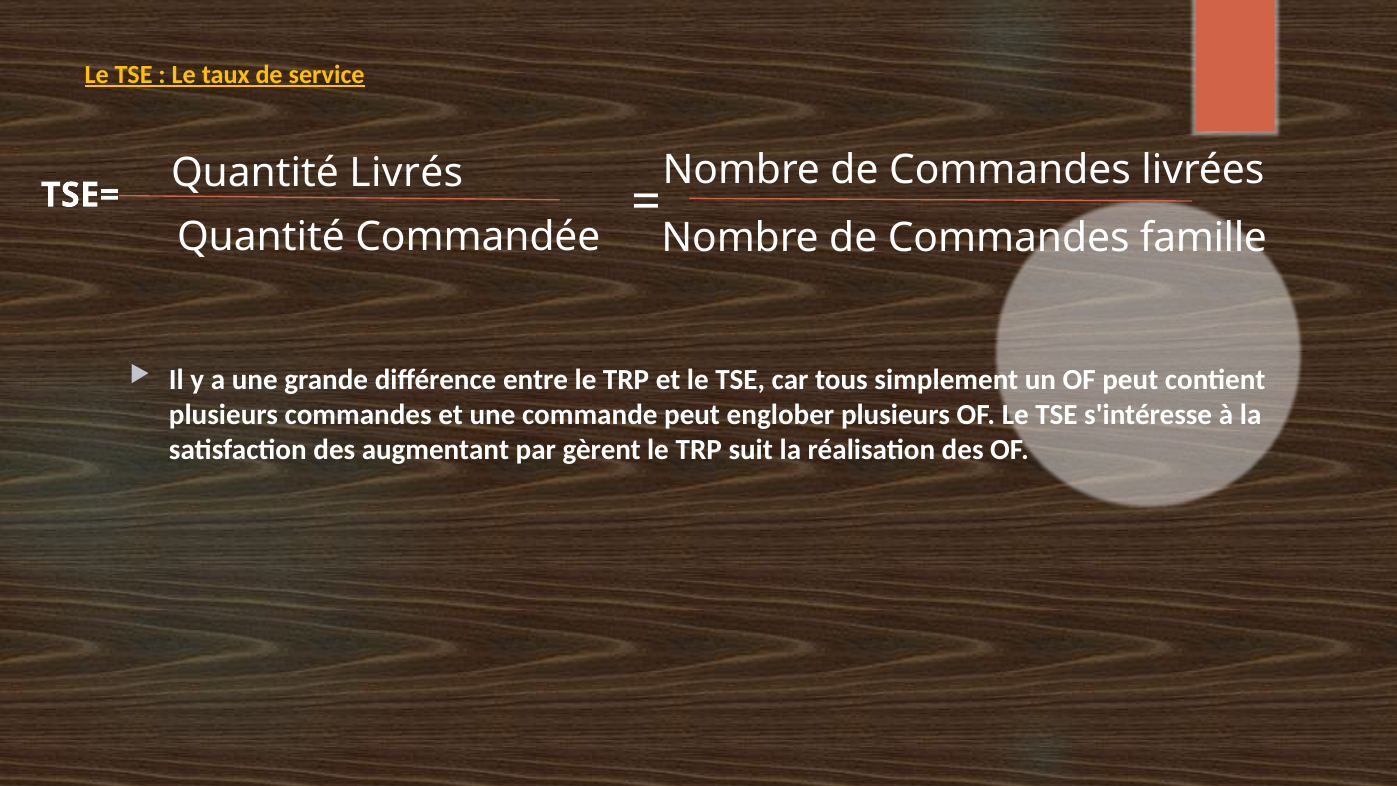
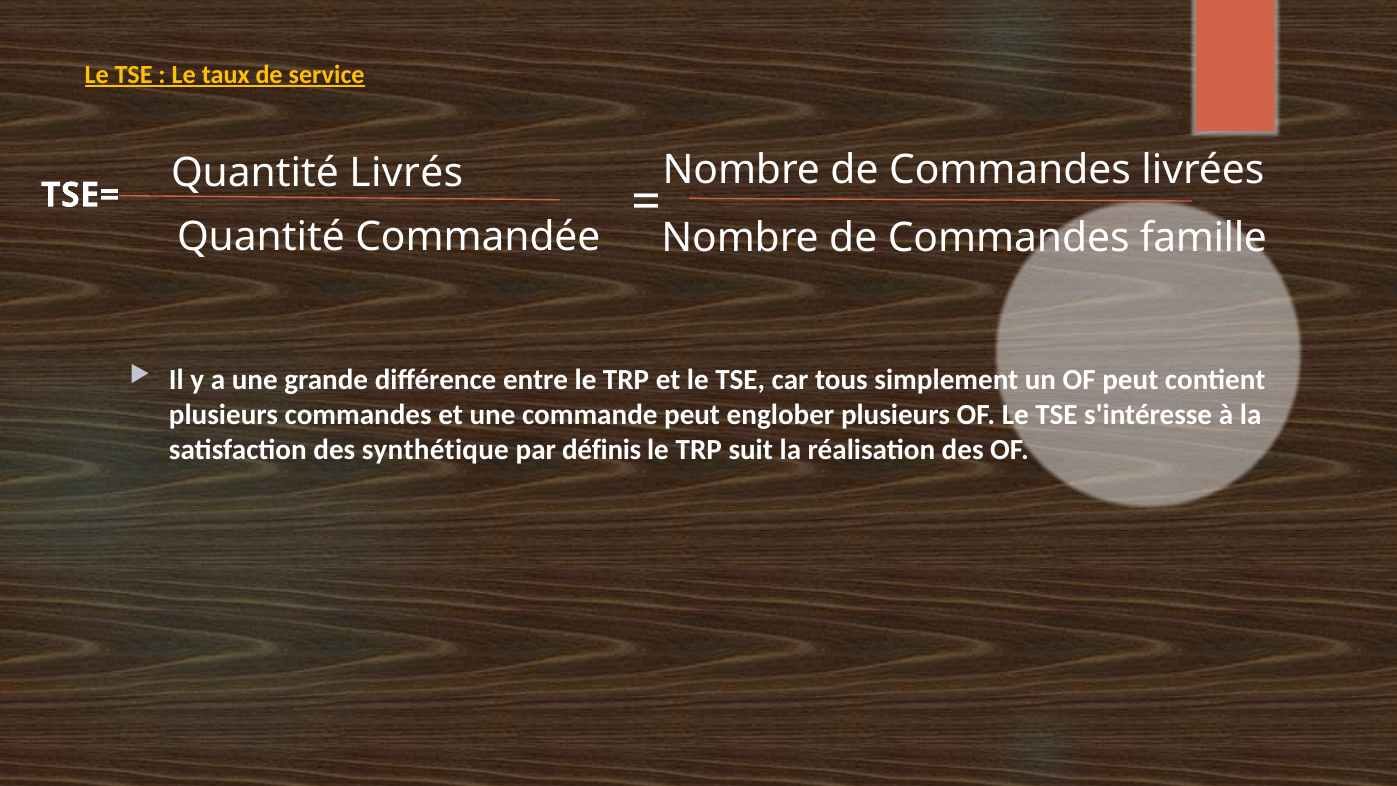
augmentant: augmentant -> synthétique
gèrent: gèrent -> définis
